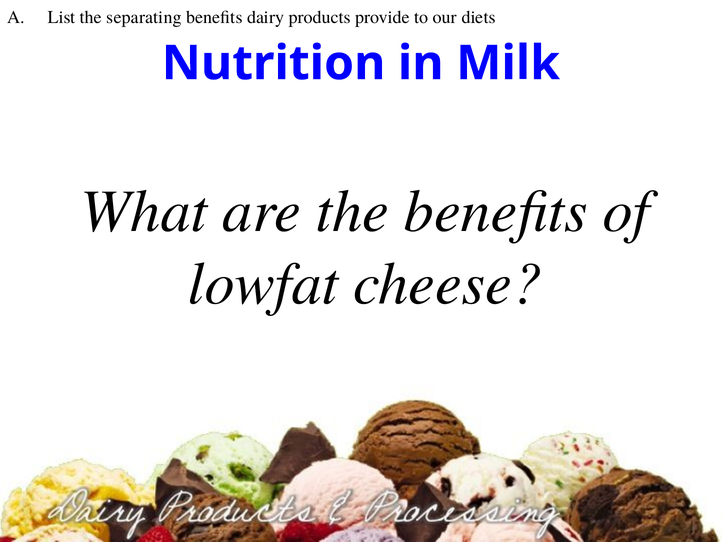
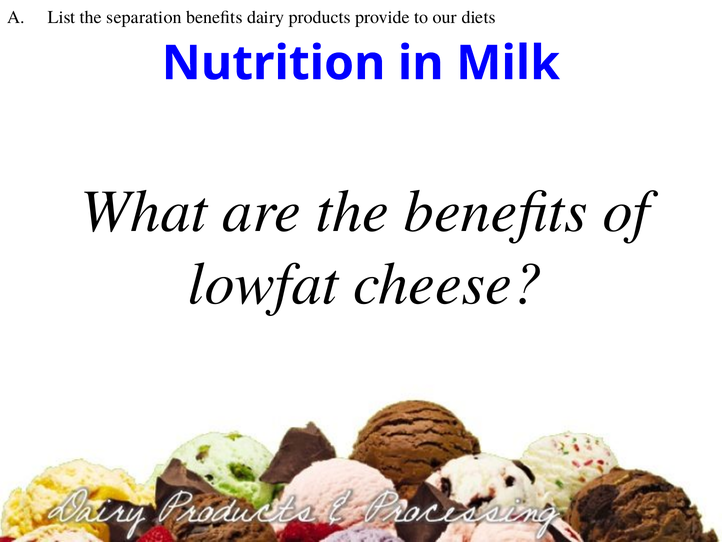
separating: separating -> separation
